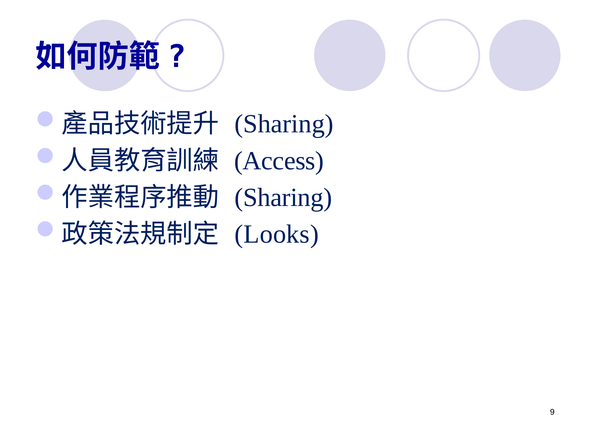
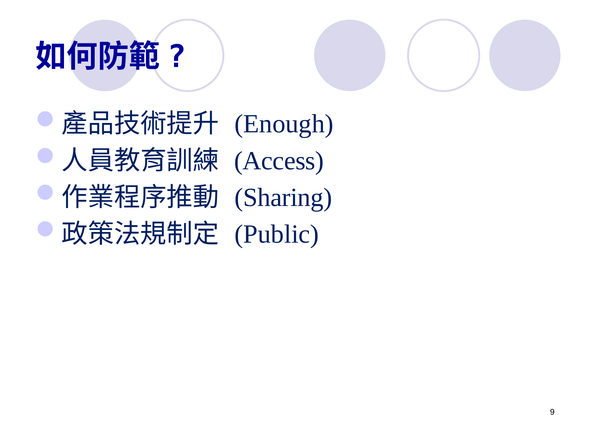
Sharing at (284, 124): Sharing -> Enough
Looks: Looks -> Public
